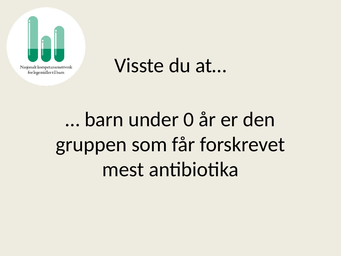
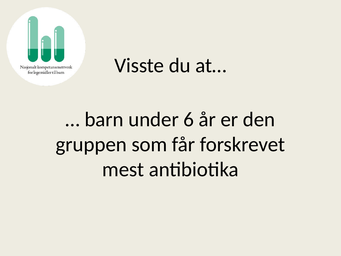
0: 0 -> 6
